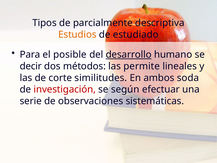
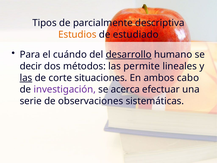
posible: posible -> cuándo
las at (26, 78) underline: none -> present
similitudes: similitudes -> situaciones
soda: soda -> cabo
investigación colour: red -> purple
según: según -> acerca
